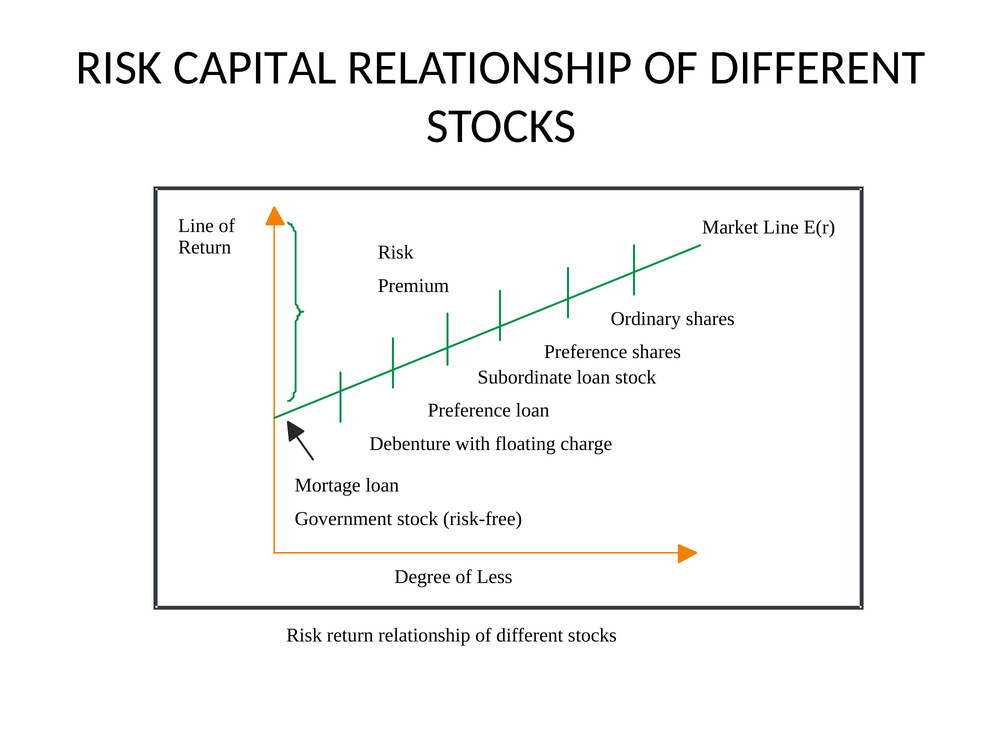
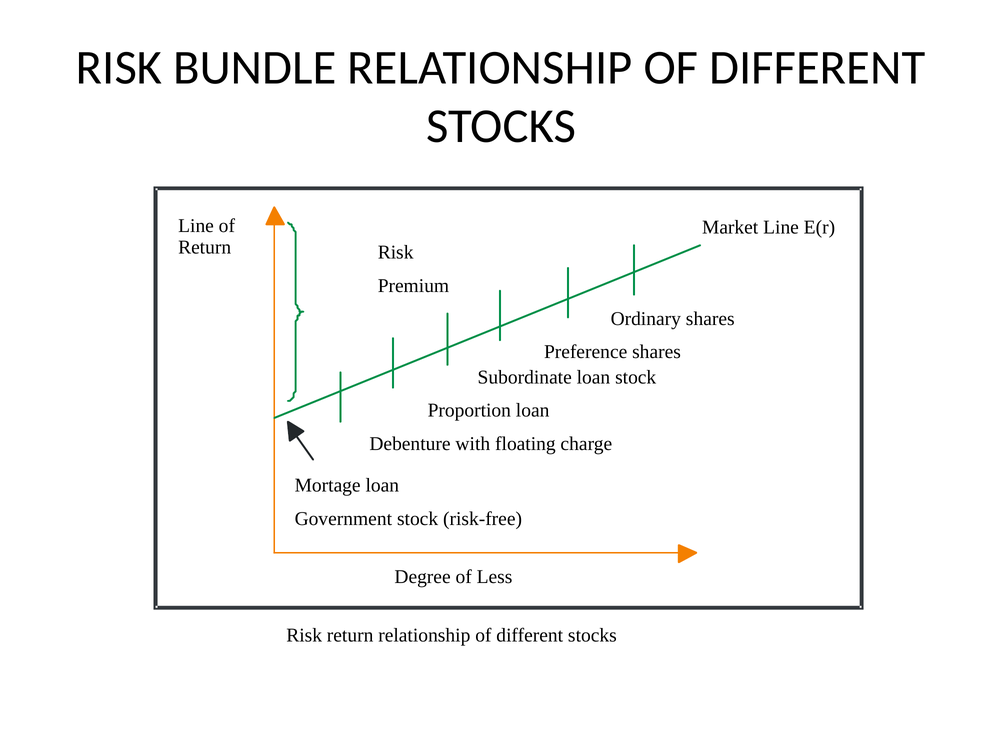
CAPITAL: CAPITAL -> BUNDLE
Preference at (469, 410): Preference -> Proportion
